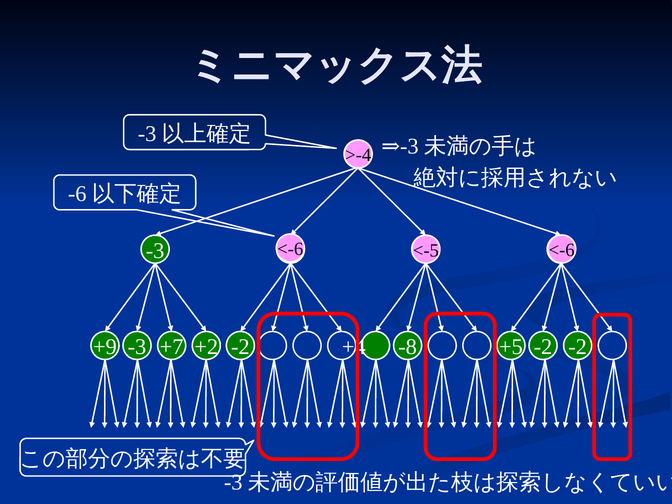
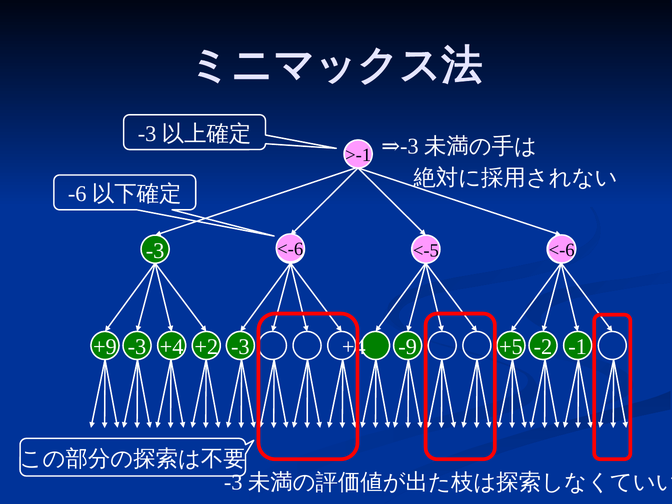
>-4: >-4 -> >-1
+9 -3 +7: +7 -> +4
+2 -2: -2 -> -3
-8: -8 -> -9
-2 -2: -2 -> -1
